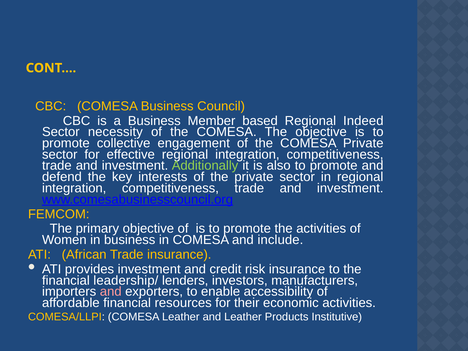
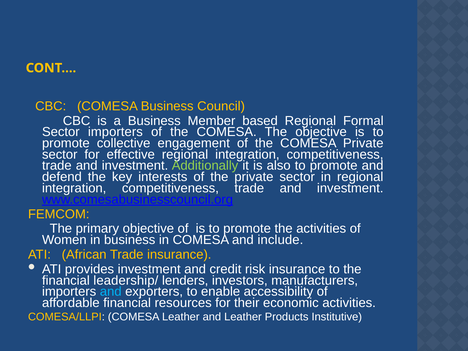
Indeed: Indeed -> Formal
Sector necessity: necessity -> importers
and at (111, 292) colour: pink -> light blue
